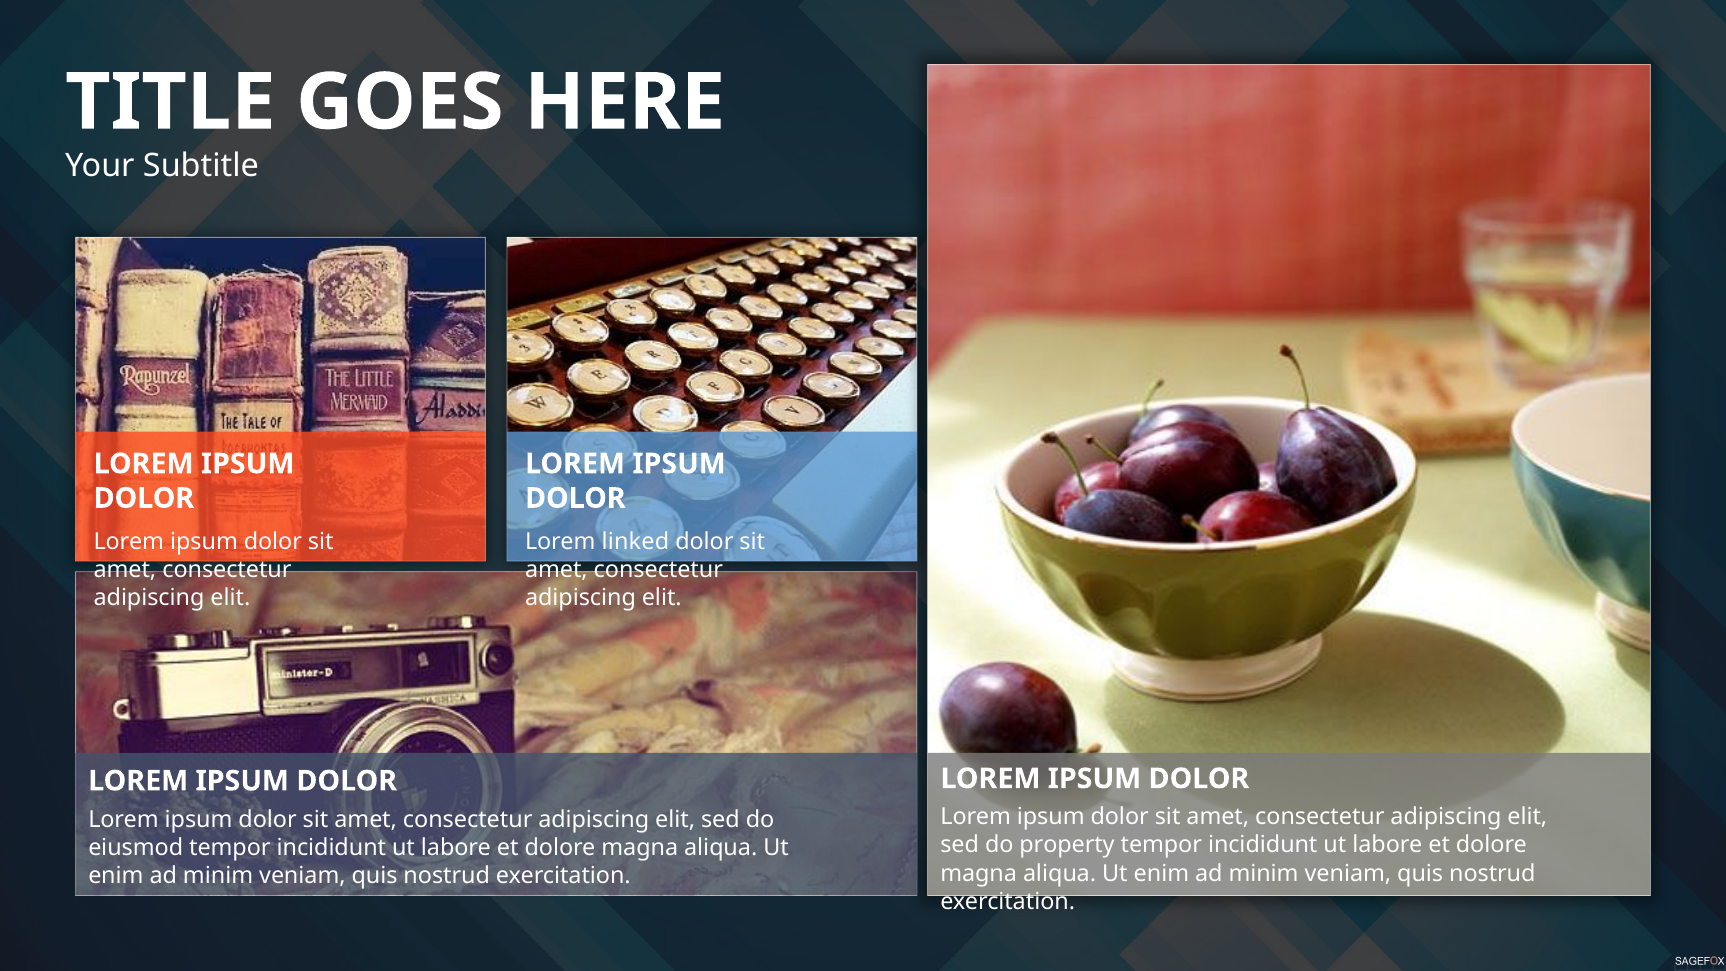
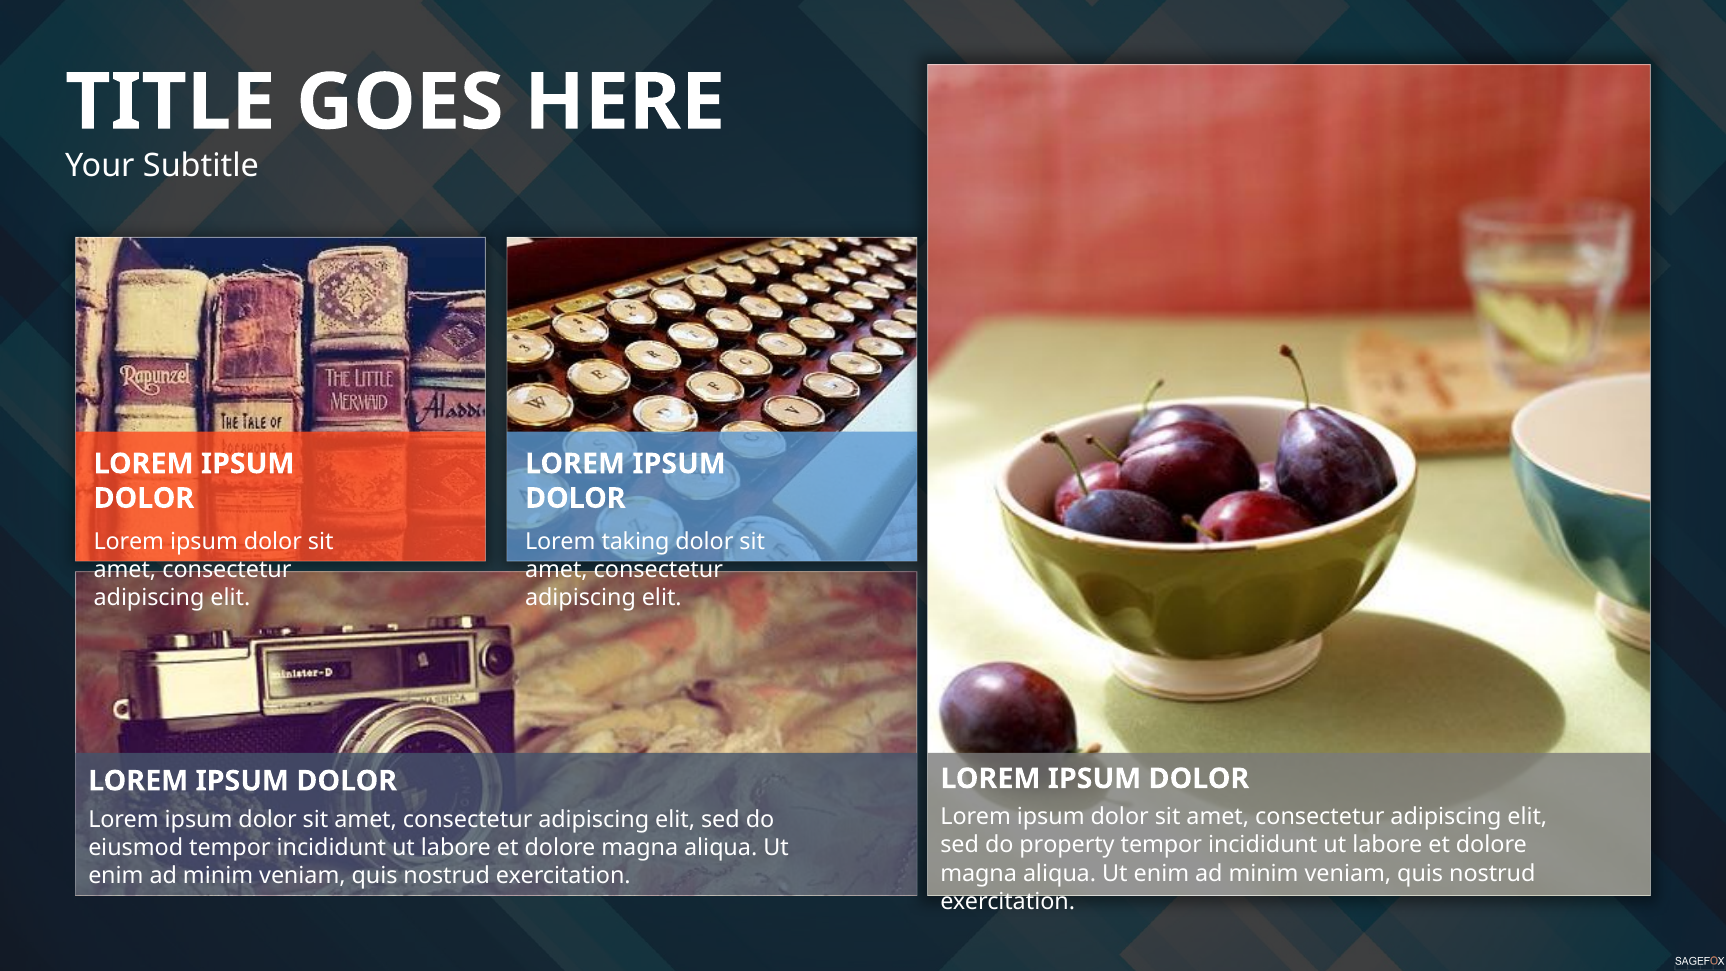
linked: linked -> taking
